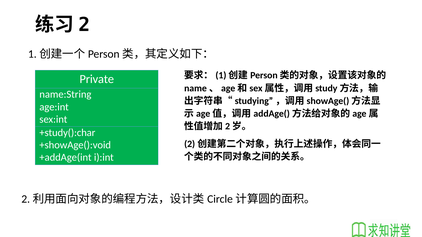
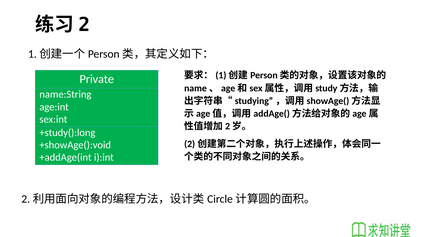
+study():char: +study():char -> +study():long
